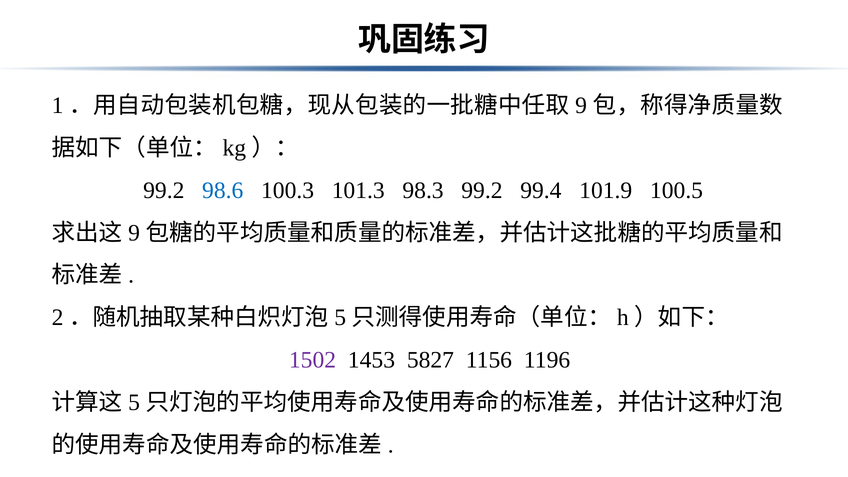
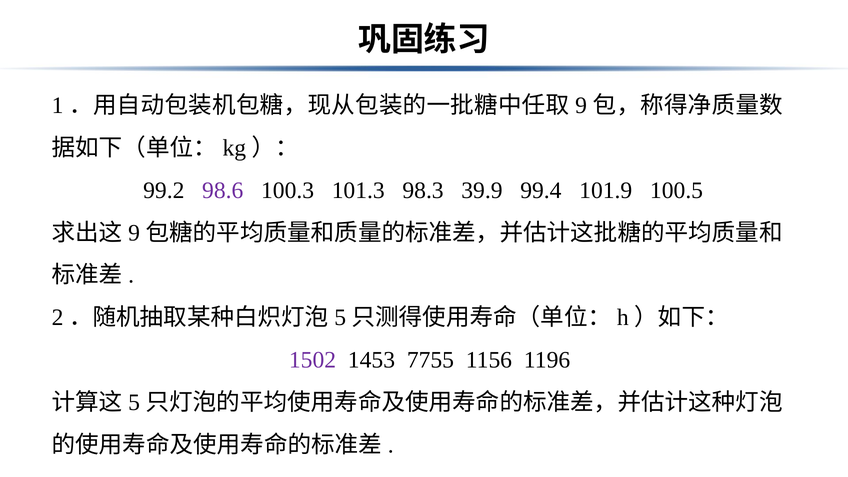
98.6 colour: blue -> purple
98.3 99.2: 99.2 -> 39.9
5827: 5827 -> 7755
